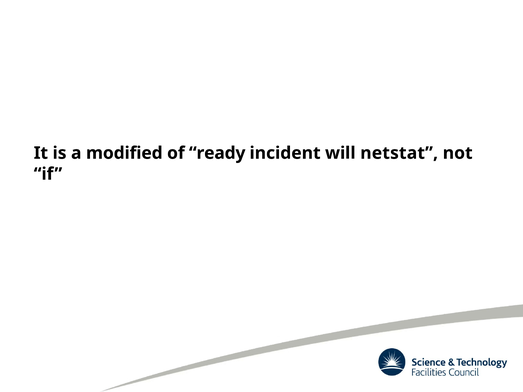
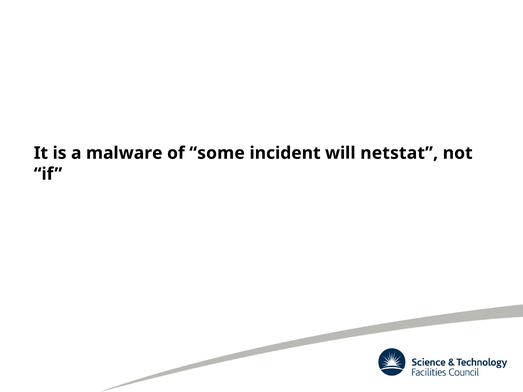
modified: modified -> malware
ready: ready -> some
